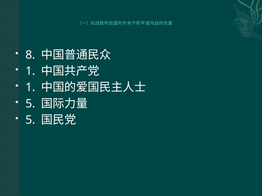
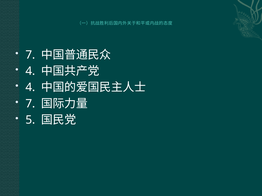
8 at (30, 55): 8 -> 7
1 at (30, 71): 1 -> 4
1 at (30, 88): 1 -> 4
5 at (30, 104): 5 -> 7
